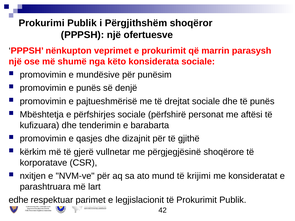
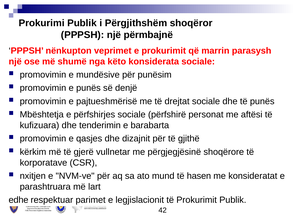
ofertuesve: ofertuesve -> përmbajnë
krijimi: krijimi -> hasen
